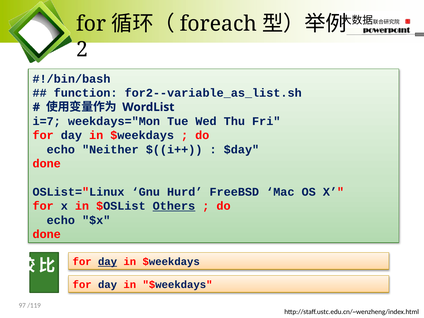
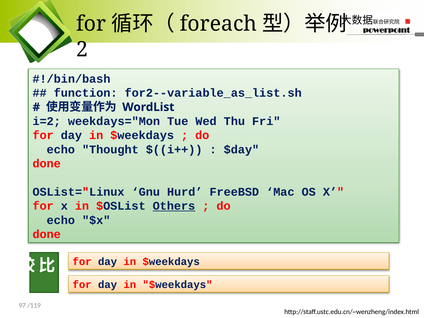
i=7: i=7 -> i=2
Neither: Neither -> Thought
day at (108, 262) underline: present -> none
